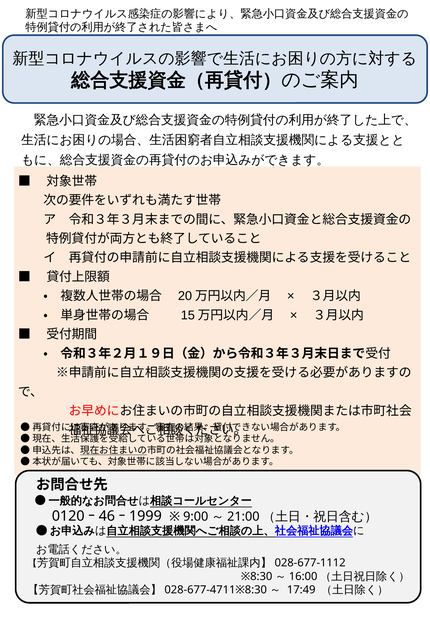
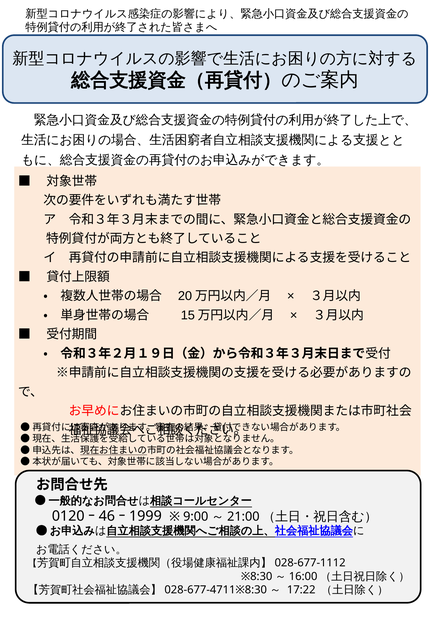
17:49: 17:49 -> 17:22
